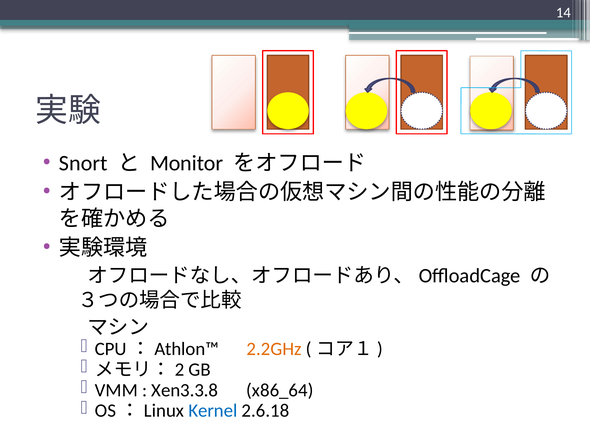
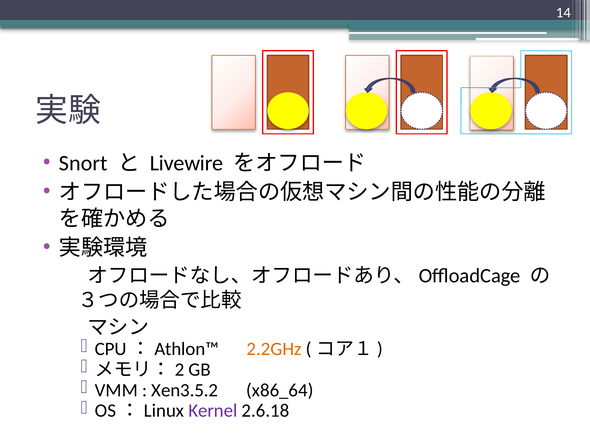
Monitor: Monitor -> Livewire
Xen3.3.8: Xen3.3.8 -> Xen3.5.2
Kernel colour: blue -> purple
